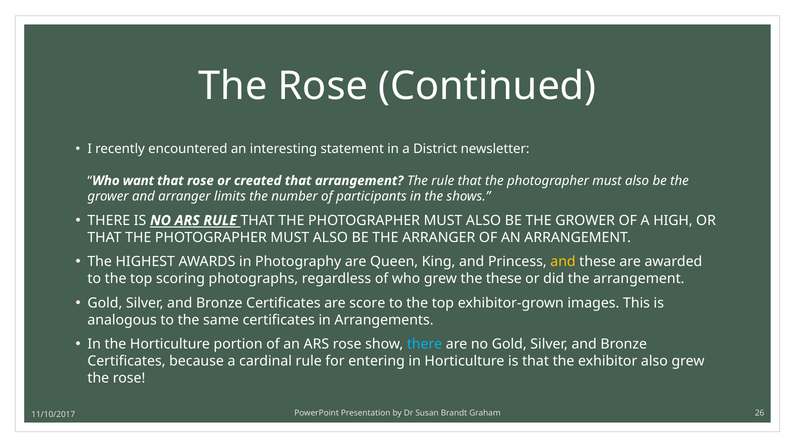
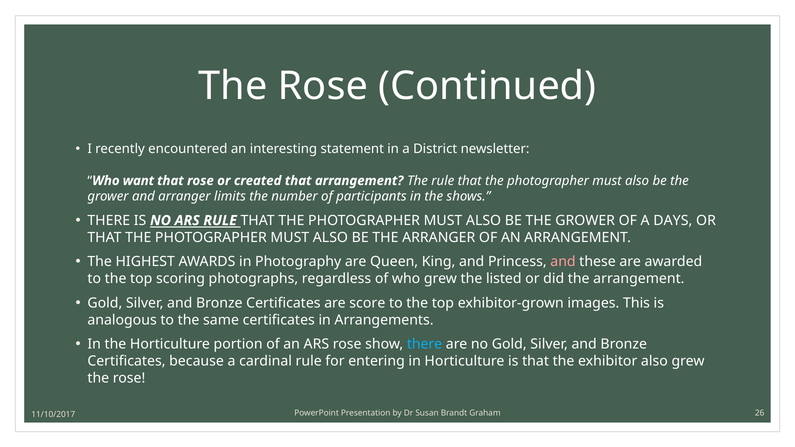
HIGH: HIGH -> DAYS
and at (563, 262) colour: yellow -> pink
the these: these -> listed
